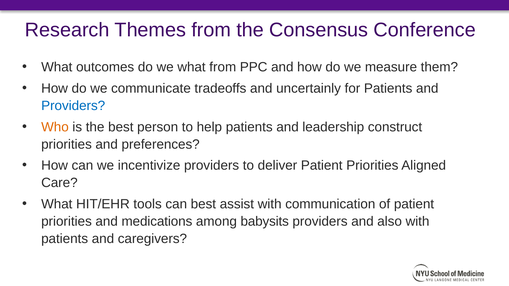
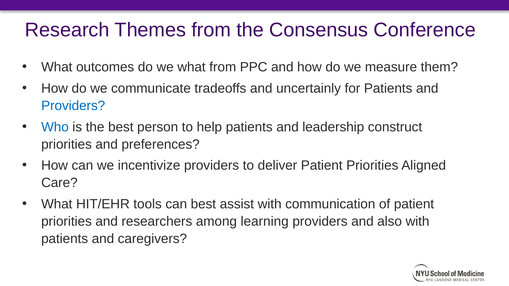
Who colour: orange -> blue
medications: medications -> researchers
babysits: babysits -> learning
